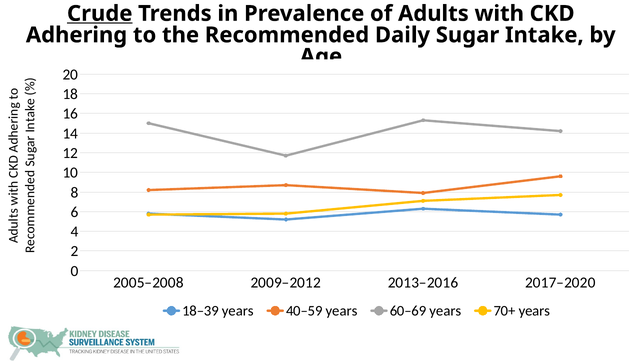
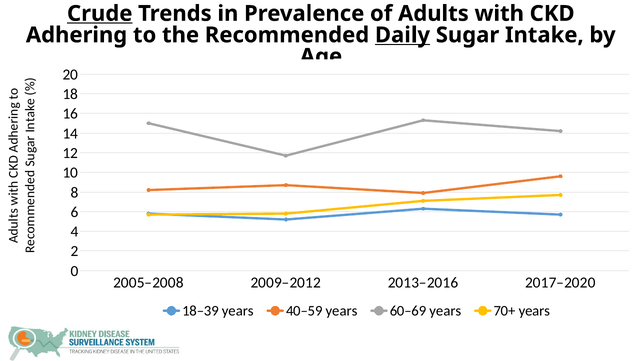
Daily underline: none -> present
